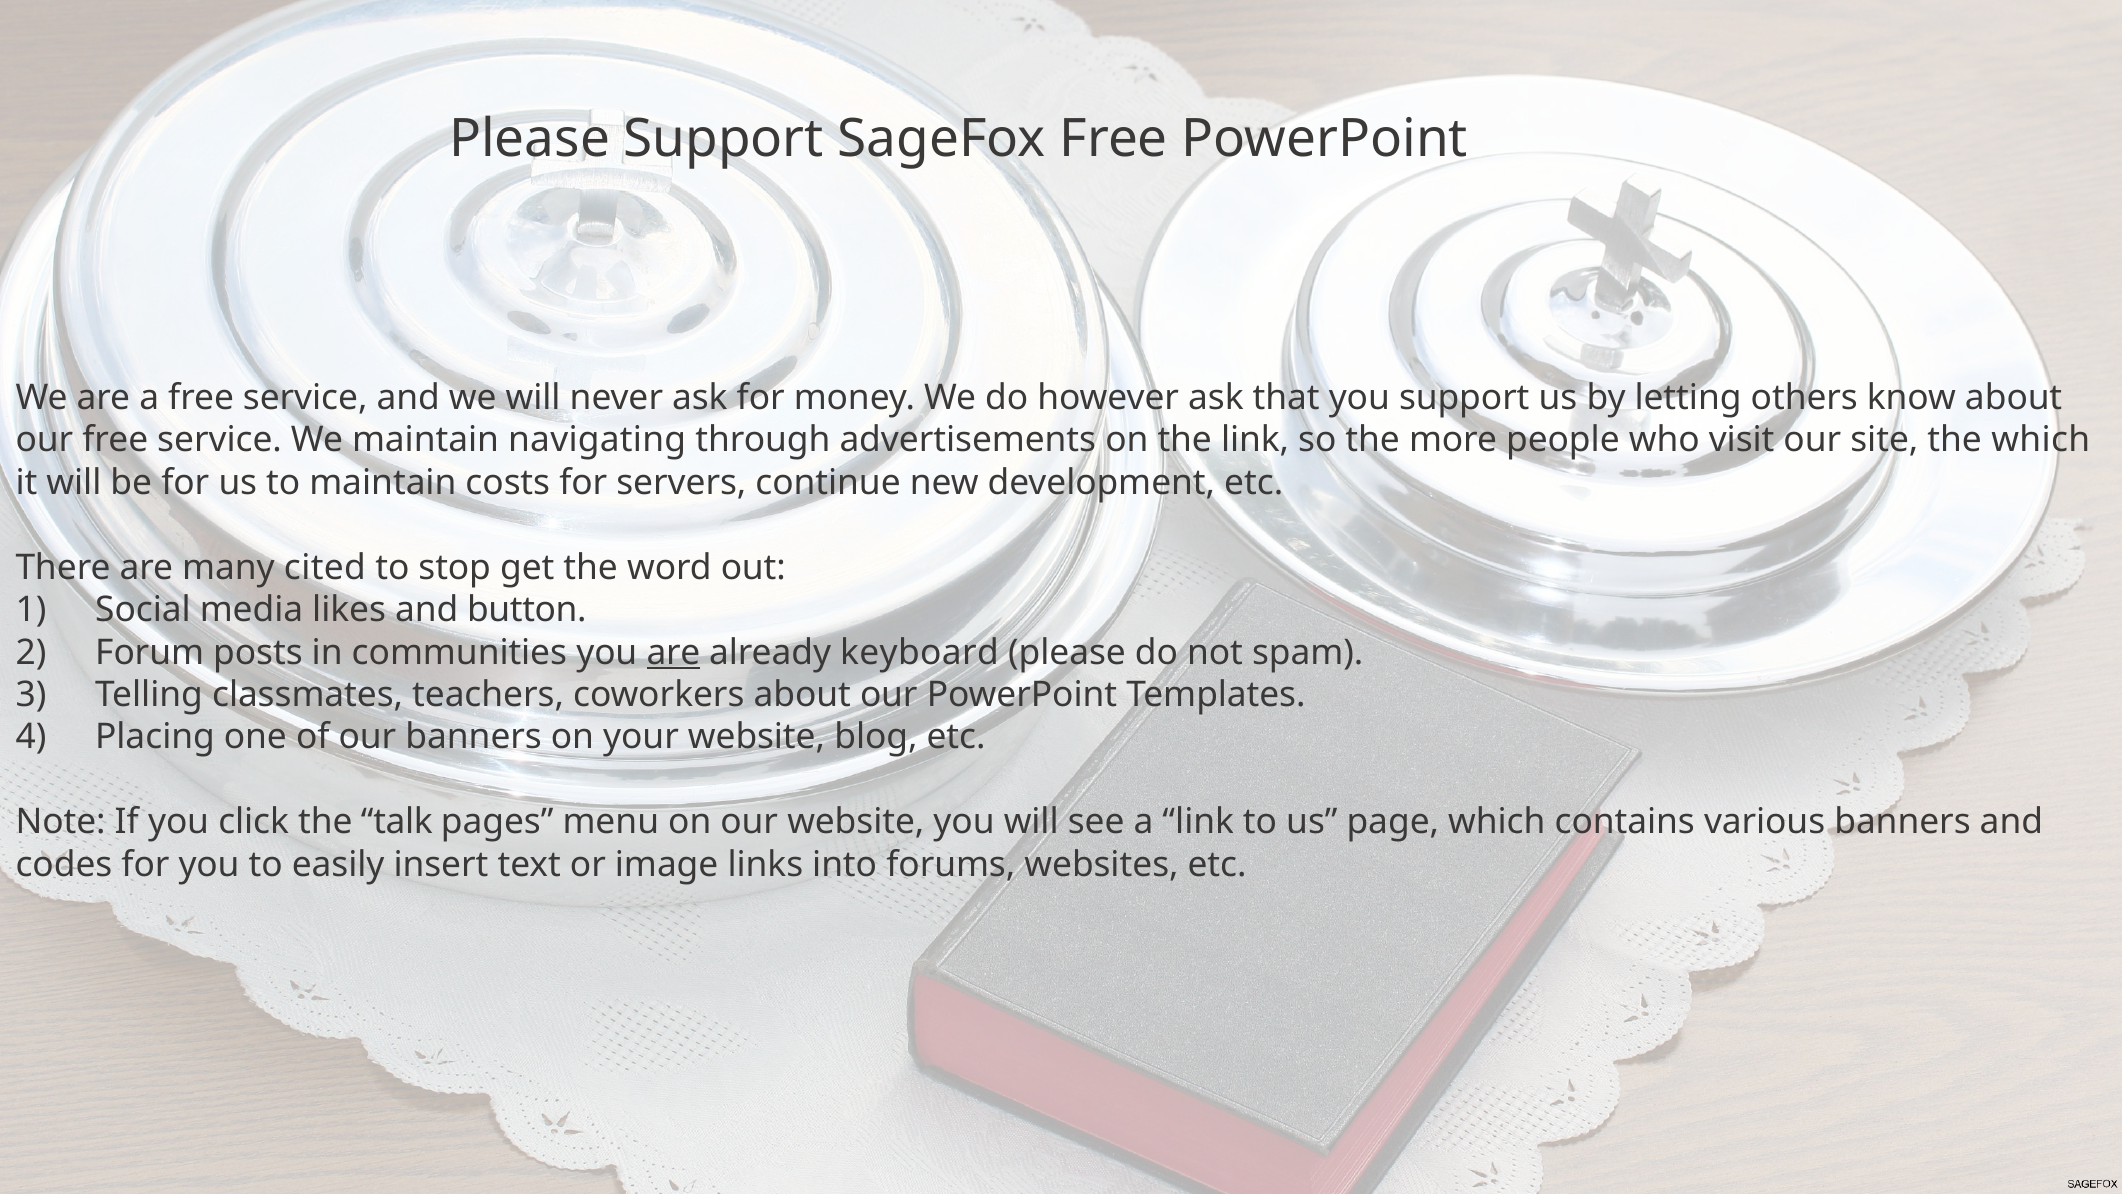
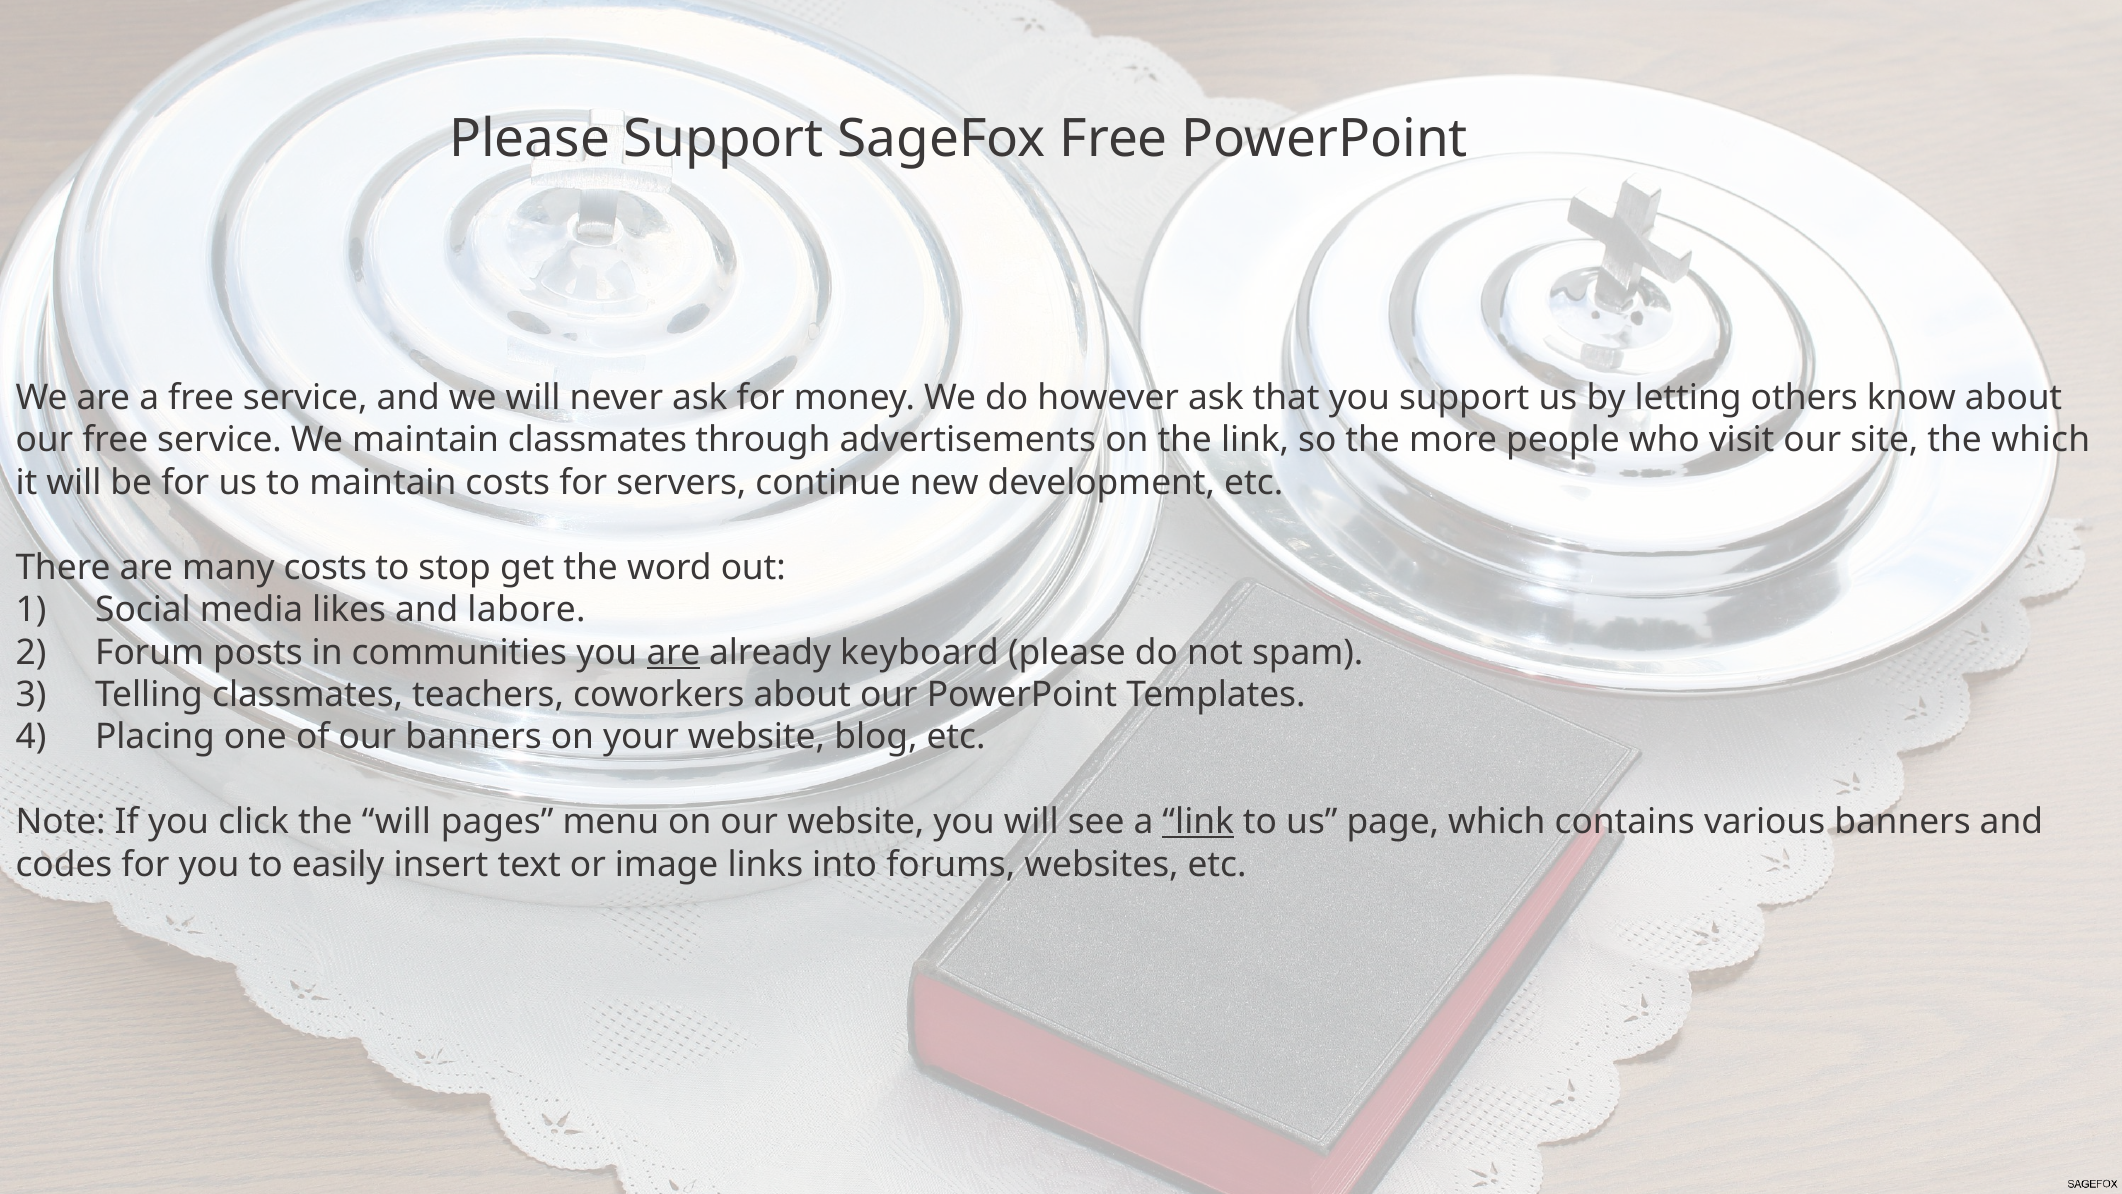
maintain navigating: navigating -> classmates
many cited: cited -> costs
button: button -> labore
the talk: talk -> will
link at (1198, 822) underline: none -> present
